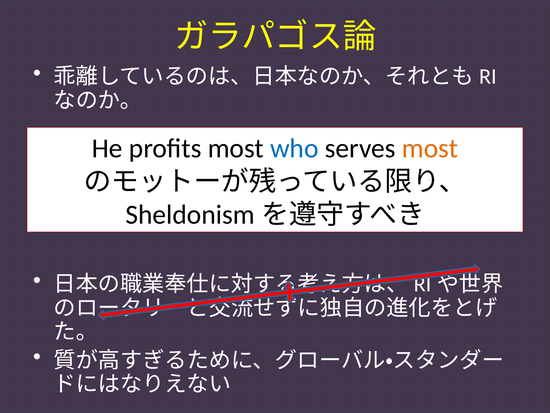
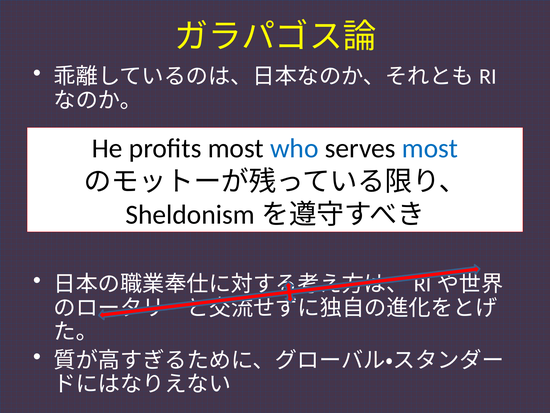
most at (430, 148) colour: orange -> blue
